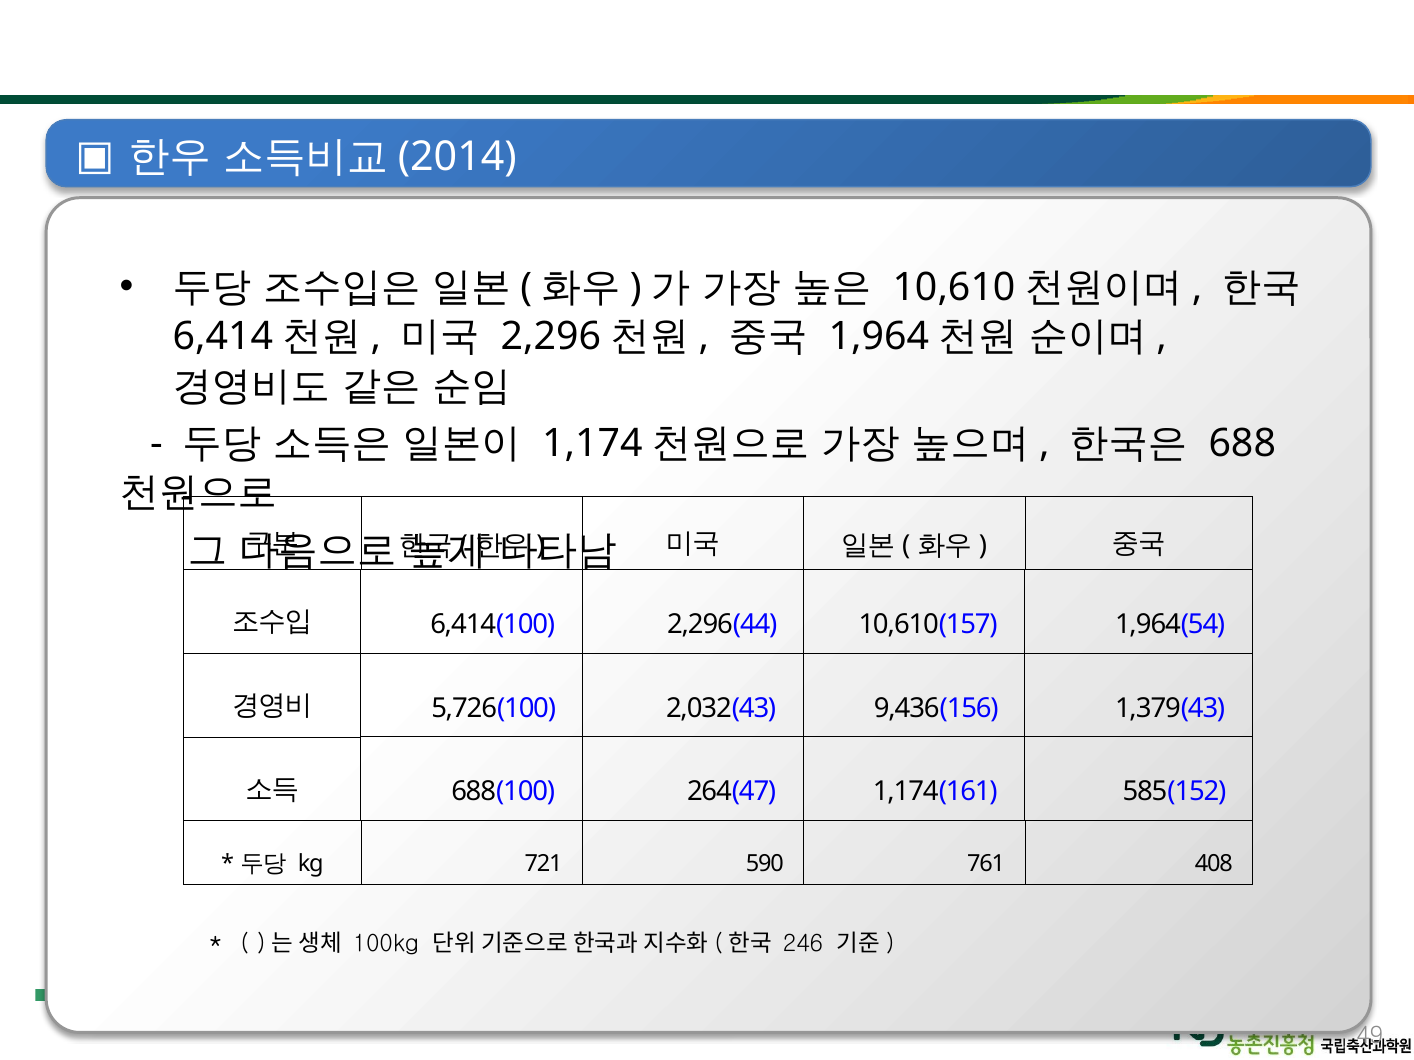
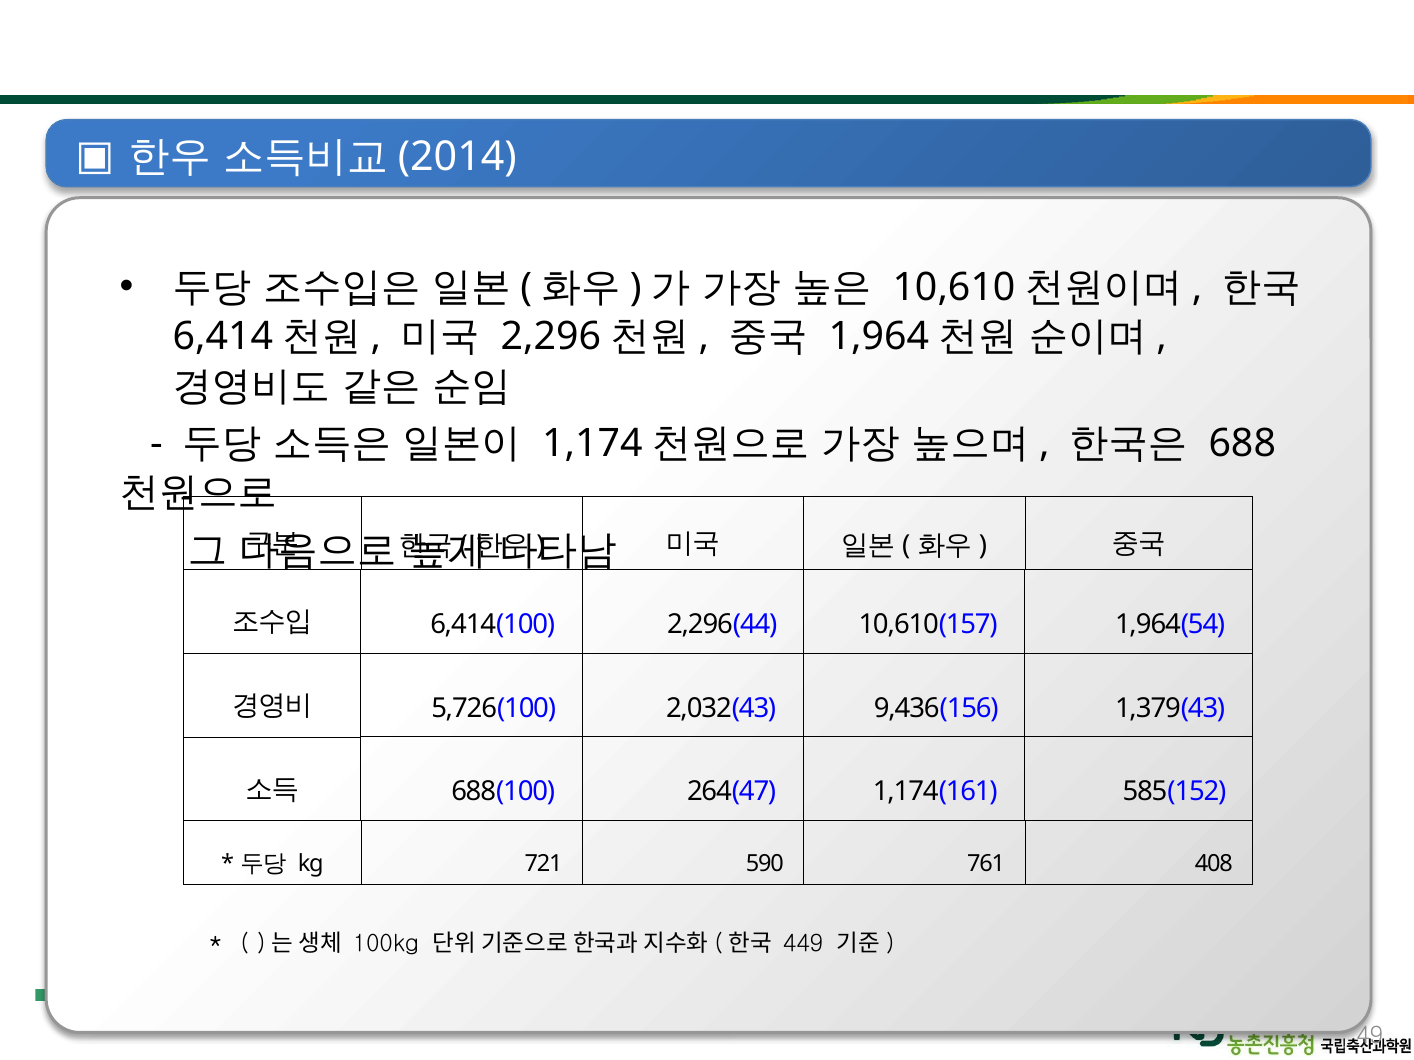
246: 246 -> 449
